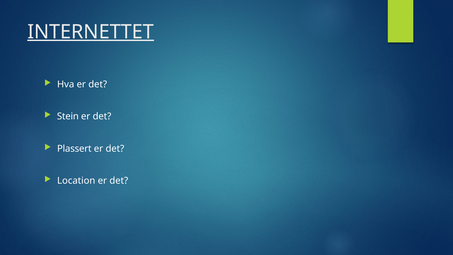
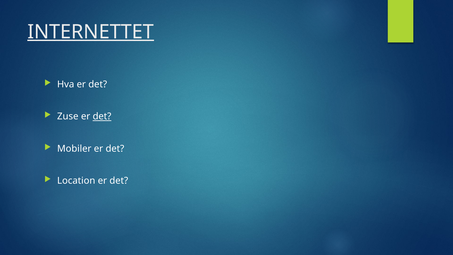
Stein: Stein -> Zuse
det at (102, 116) underline: none -> present
Plassert: Plassert -> Mobiler
